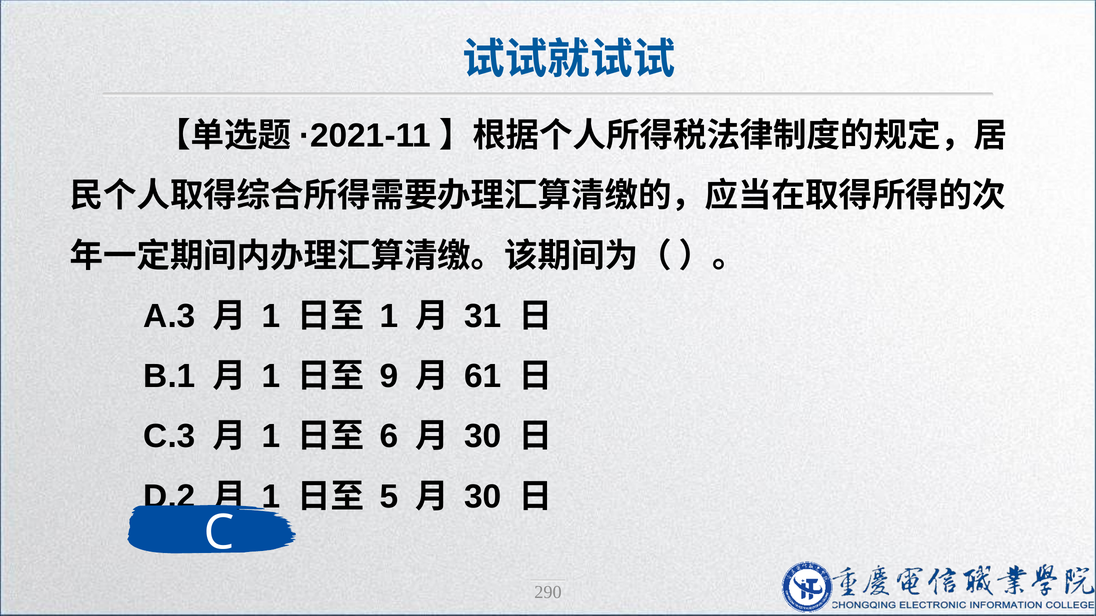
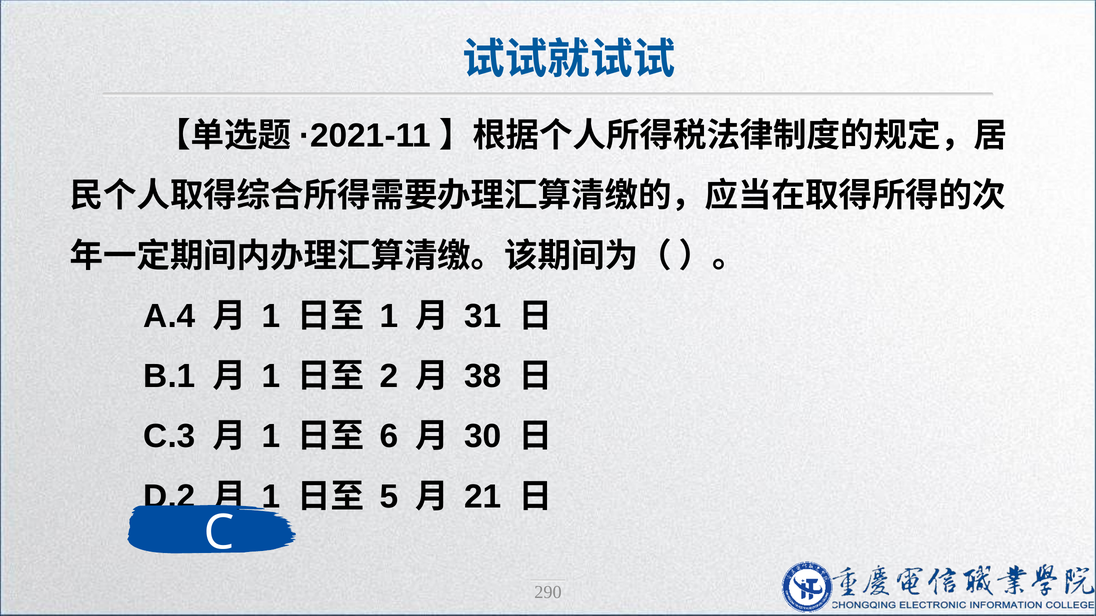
A.3: A.3 -> A.4
9: 9 -> 2
61: 61 -> 38
30 at (483, 497): 30 -> 21
